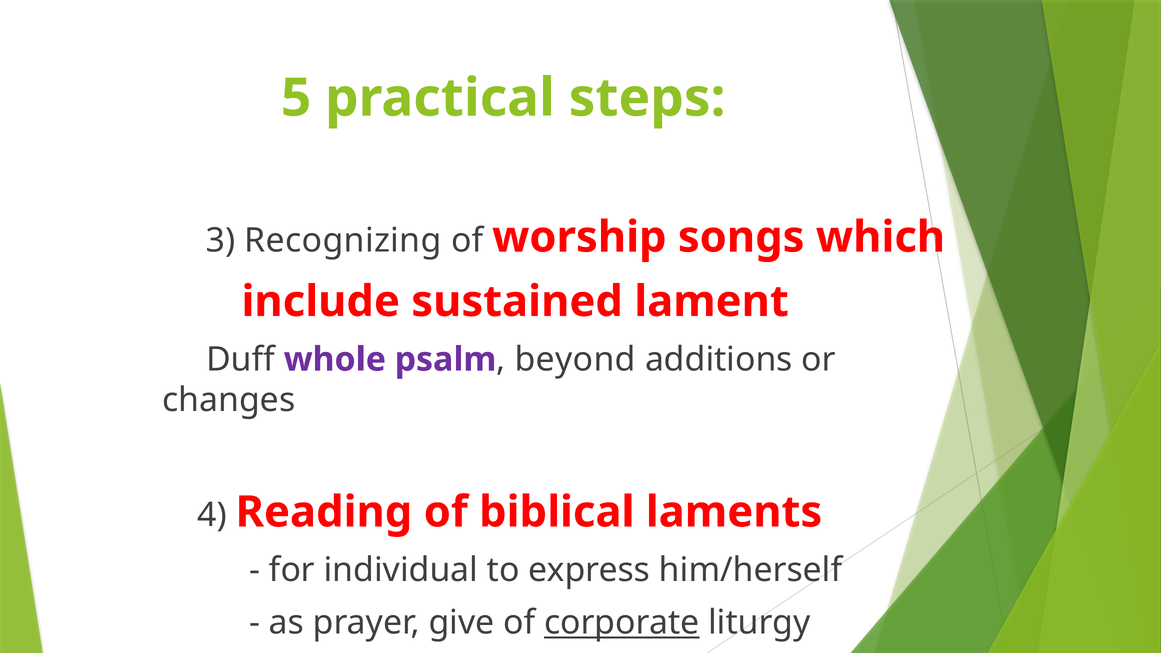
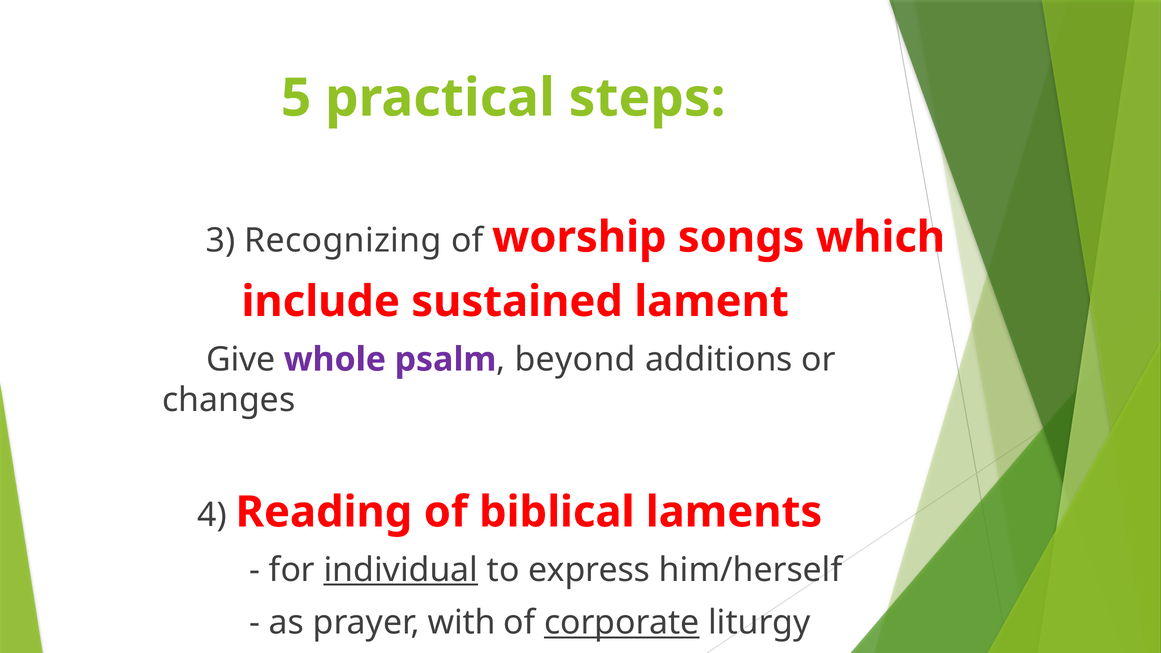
Duff: Duff -> Give
individual underline: none -> present
give: give -> with
